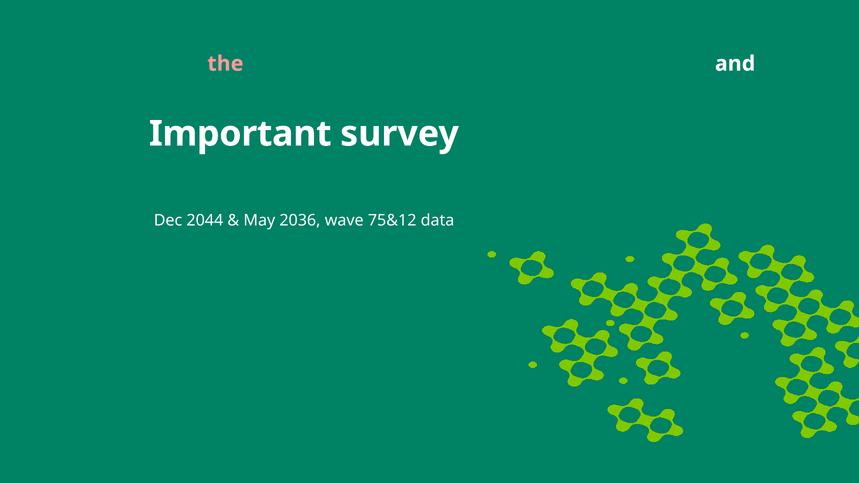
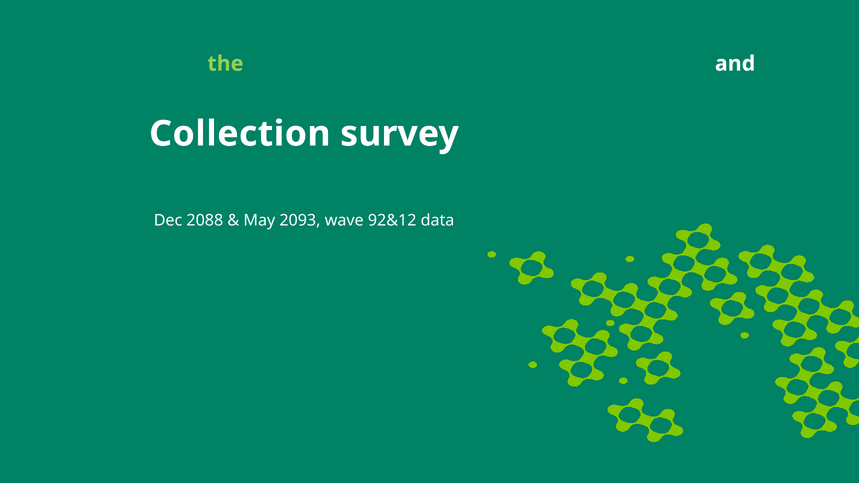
the at (225, 64) colour: pink -> light green
Important: Important -> Collection
2044: 2044 -> 2088
2036: 2036 -> 2093
75&12: 75&12 -> 92&12
